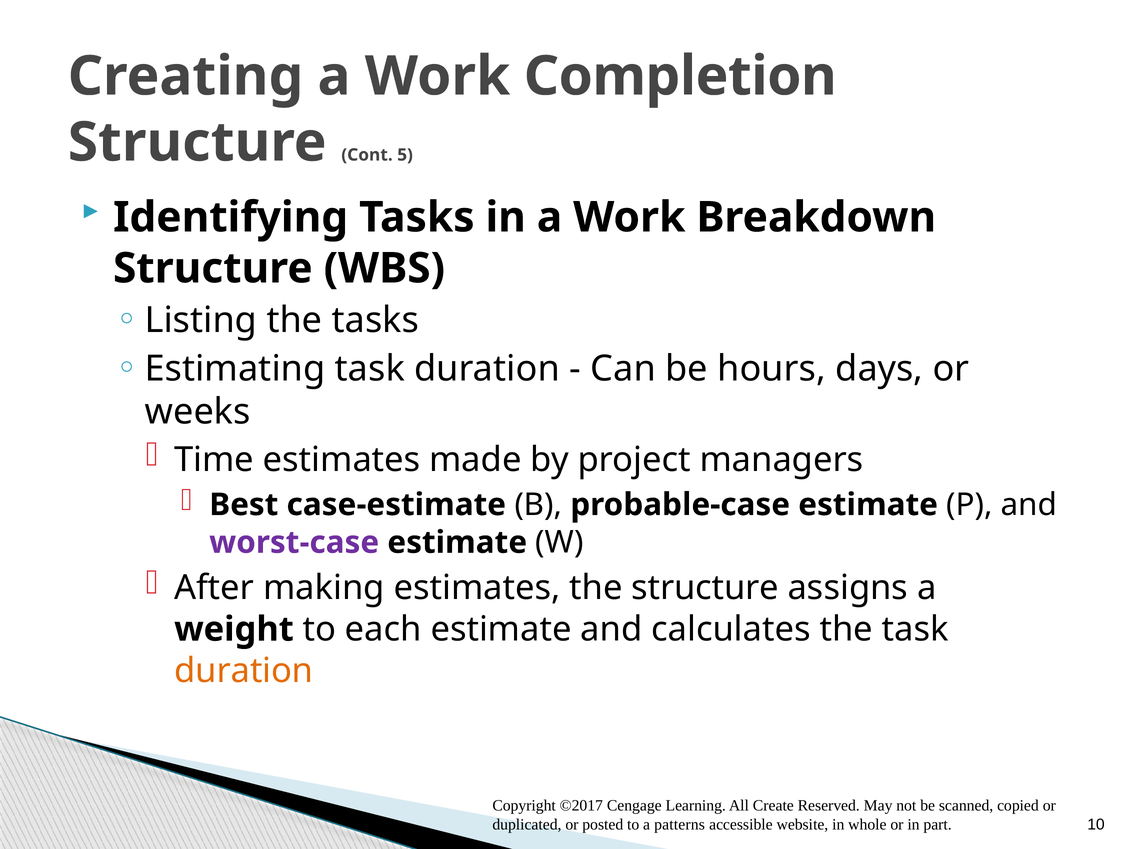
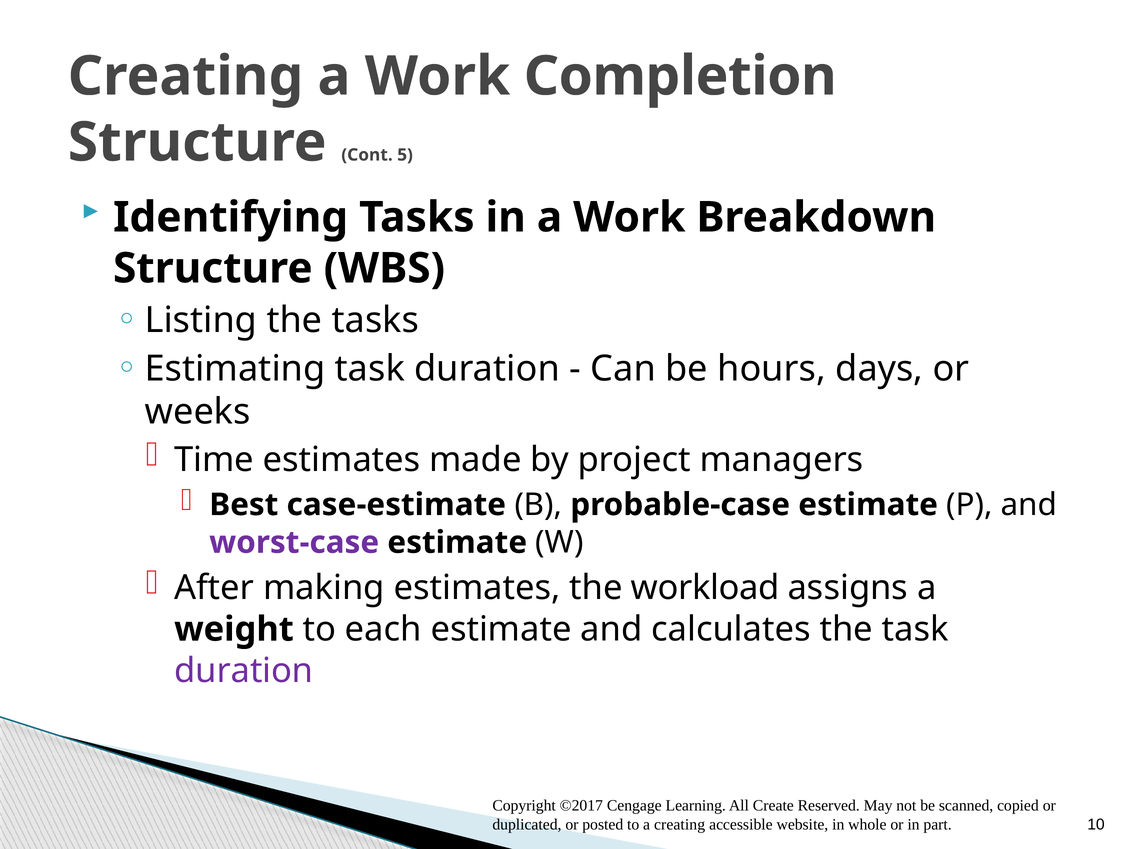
the structure: structure -> workload
duration at (244, 671) colour: orange -> purple
a patterns: patterns -> creating
